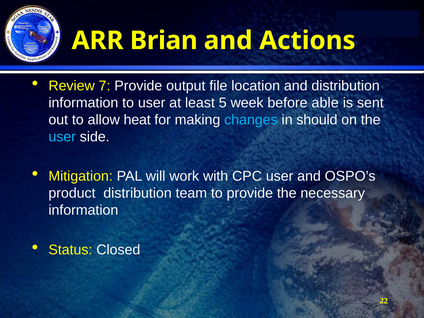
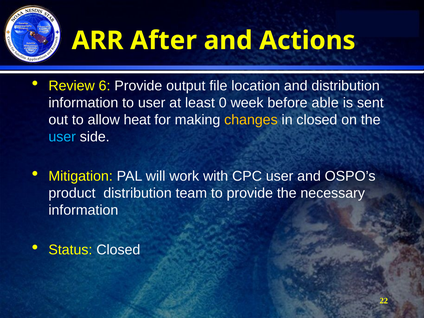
Brian: Brian -> After
7: 7 -> 6
5: 5 -> 0
changes colour: light blue -> yellow
in should: should -> closed
